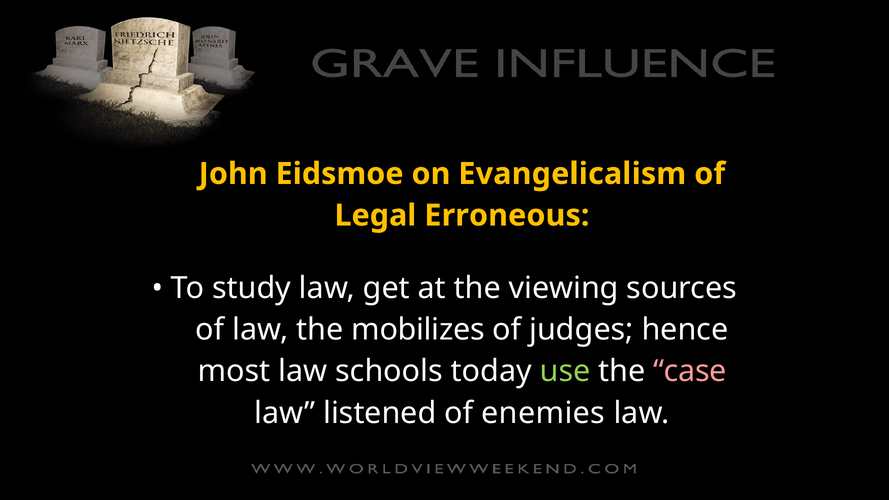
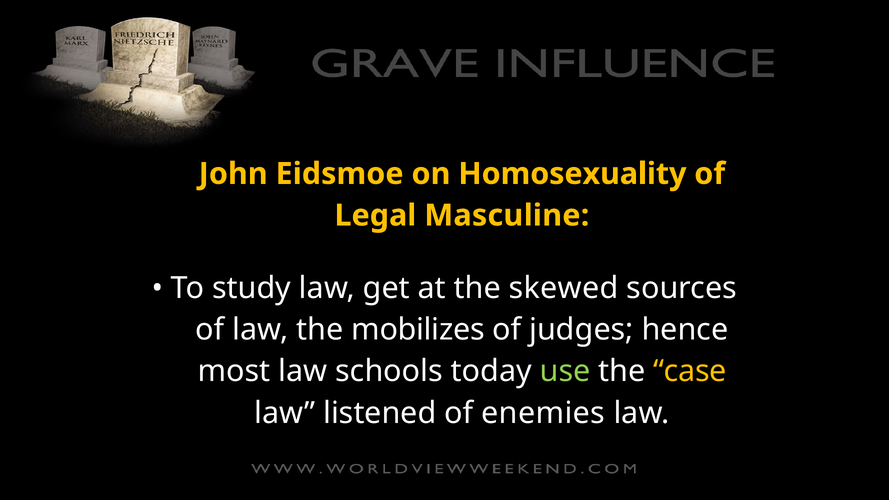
Evangelicalism: Evangelicalism -> Homosexuality
Erroneous: Erroneous -> Masculine
viewing: viewing -> skewed
case colour: pink -> yellow
